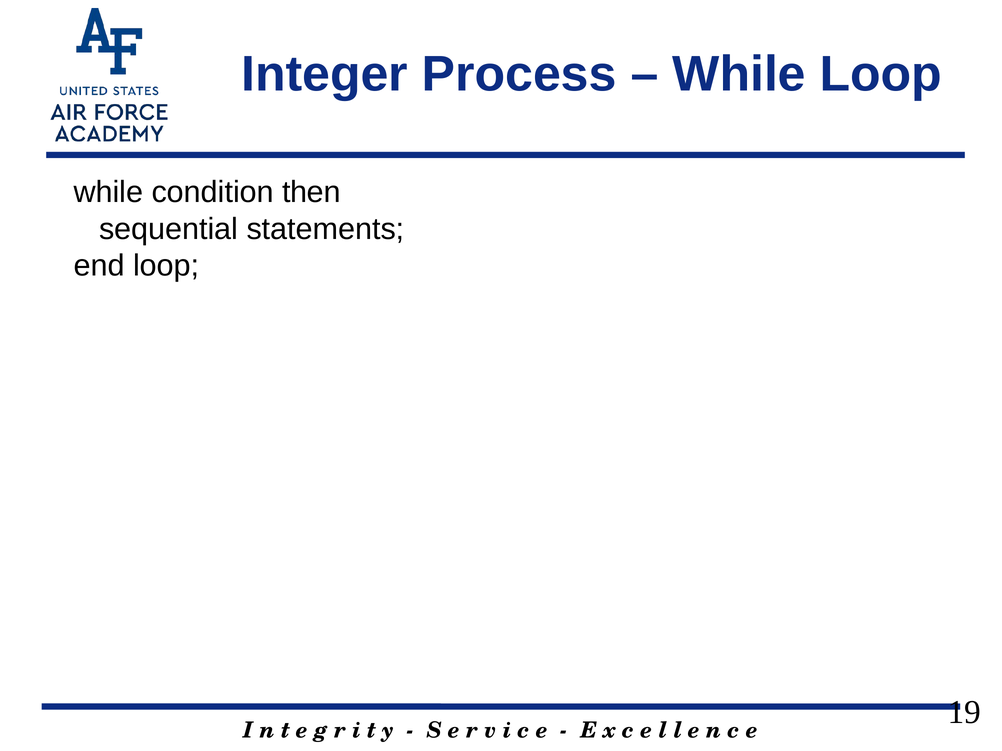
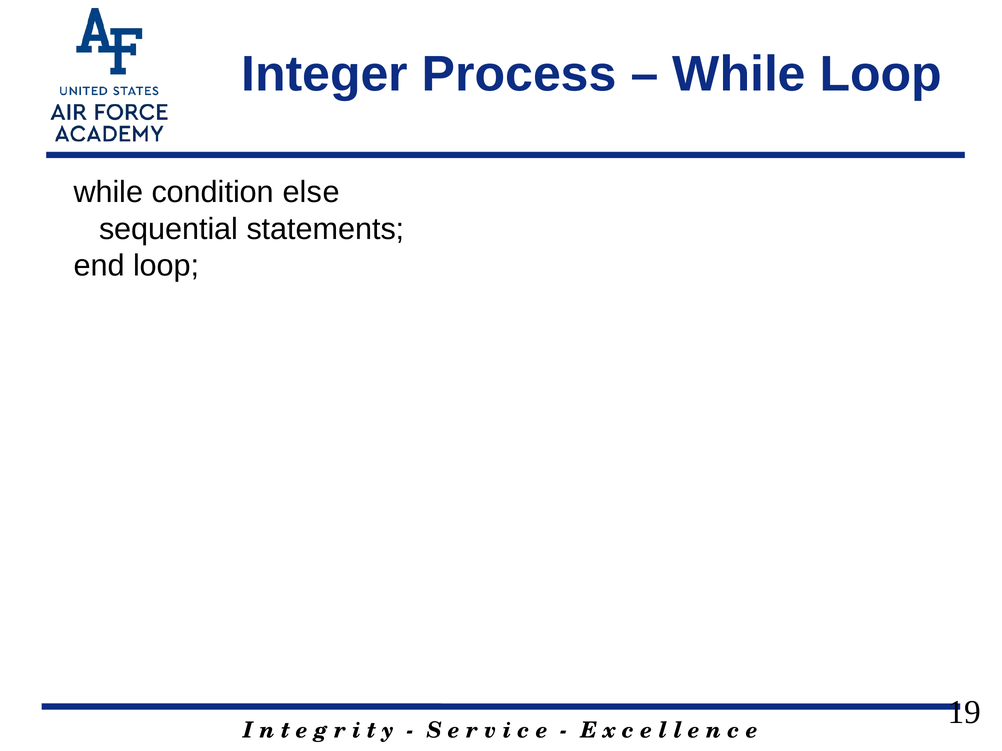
then: then -> else
